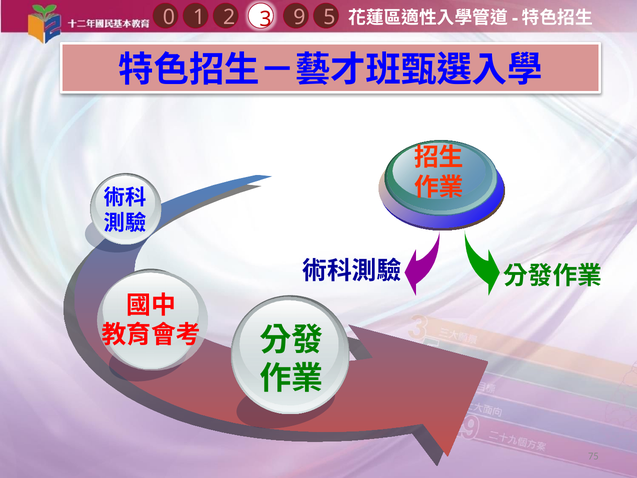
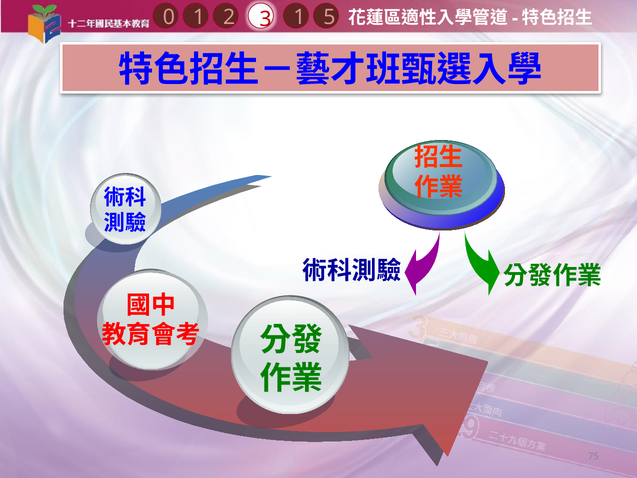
1 9: 9 -> 1
